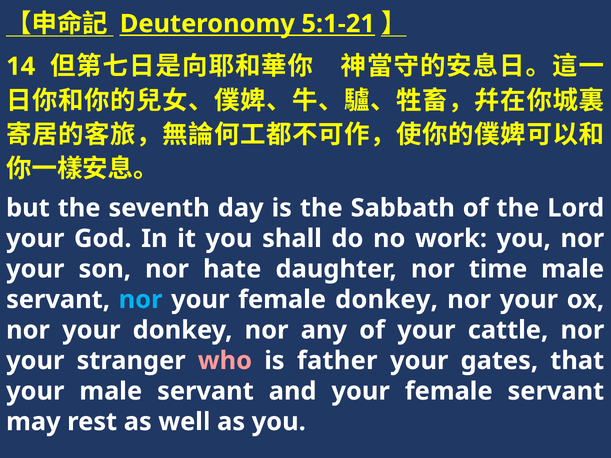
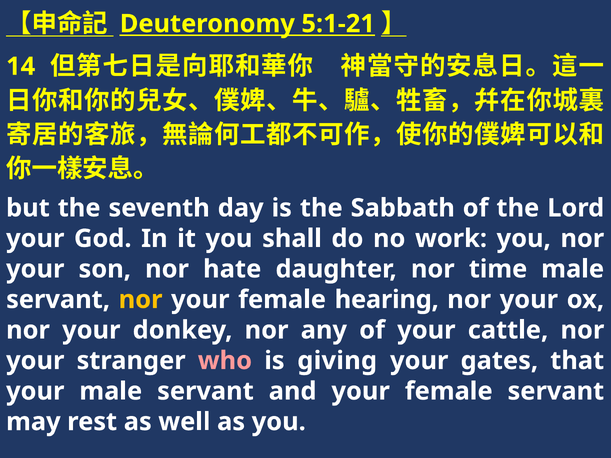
nor at (141, 300) colour: light blue -> yellow
female donkey: donkey -> hearing
father: father -> giving
